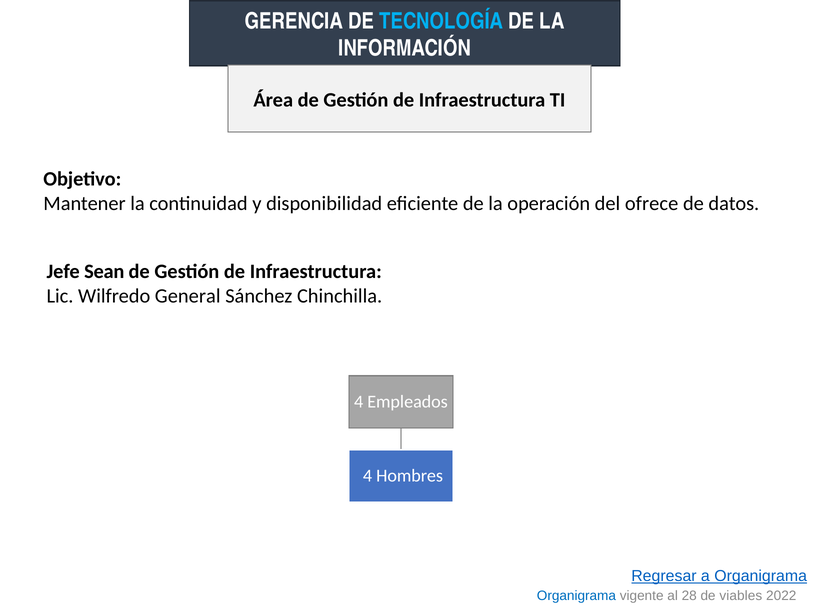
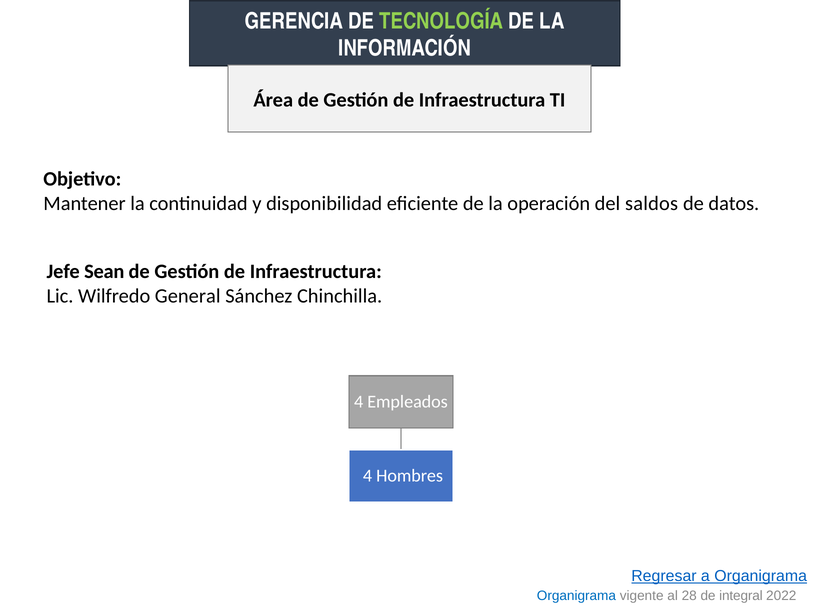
TECNOLOGÍA colour: light blue -> light green
ofrece: ofrece -> saldos
viables: viables -> integral
